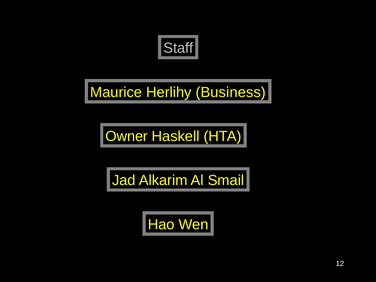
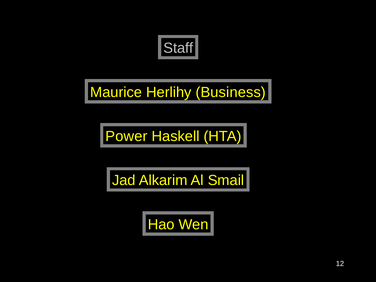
Owner: Owner -> Power
